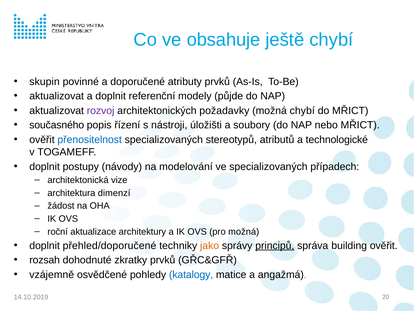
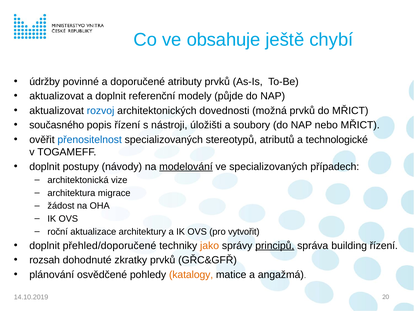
skupin: skupin -> údržby
rozvoj colour: purple -> blue
požadavky: požadavky -> dovednosti
možná chybí: chybí -> prvků
modelování underline: none -> present
dimenzí: dimenzí -> migrace
pro možná: možná -> vytvořit
building ověřit: ověřit -> řízení
vzájemně: vzájemně -> plánování
katalogy colour: blue -> orange
